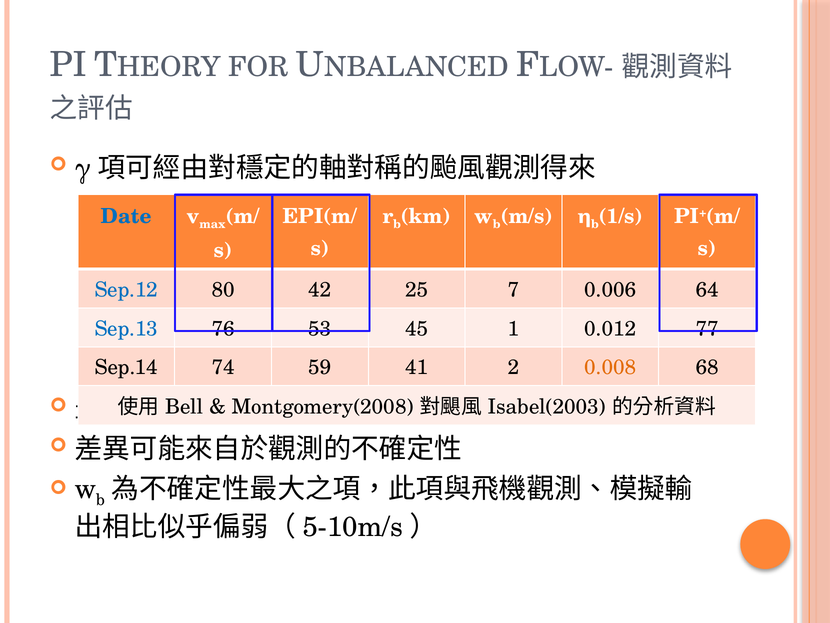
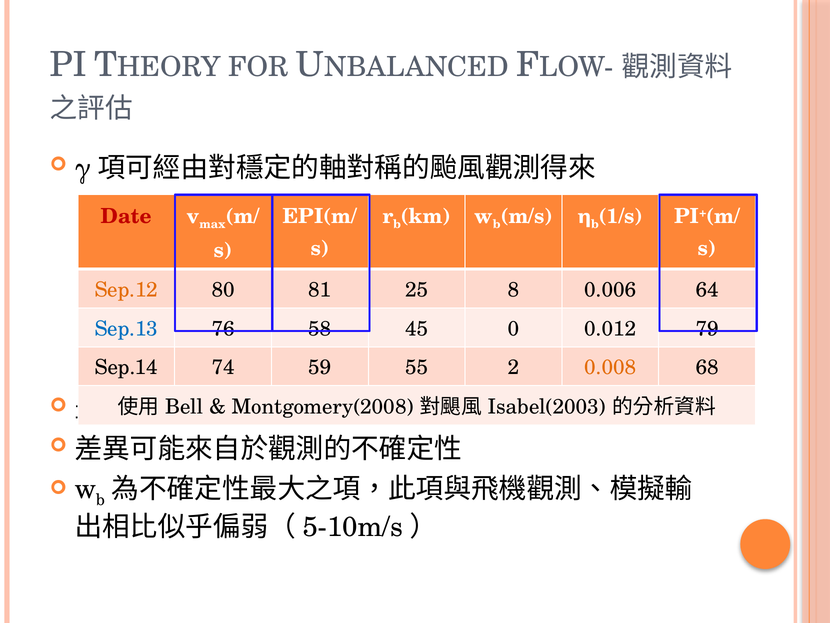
Date colour: blue -> red
Sep.12 colour: blue -> orange
42: 42 -> 81
7: 7 -> 8
53: 53 -> 58
1: 1 -> 0
77: 77 -> 79
41: 41 -> 55
